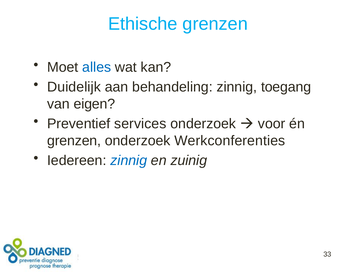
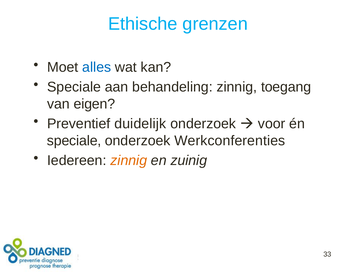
Duidelijk at (74, 87): Duidelijk -> Speciale
services: services -> duidelijk
grenzen at (74, 140): grenzen -> speciale
zinnig at (129, 160) colour: blue -> orange
